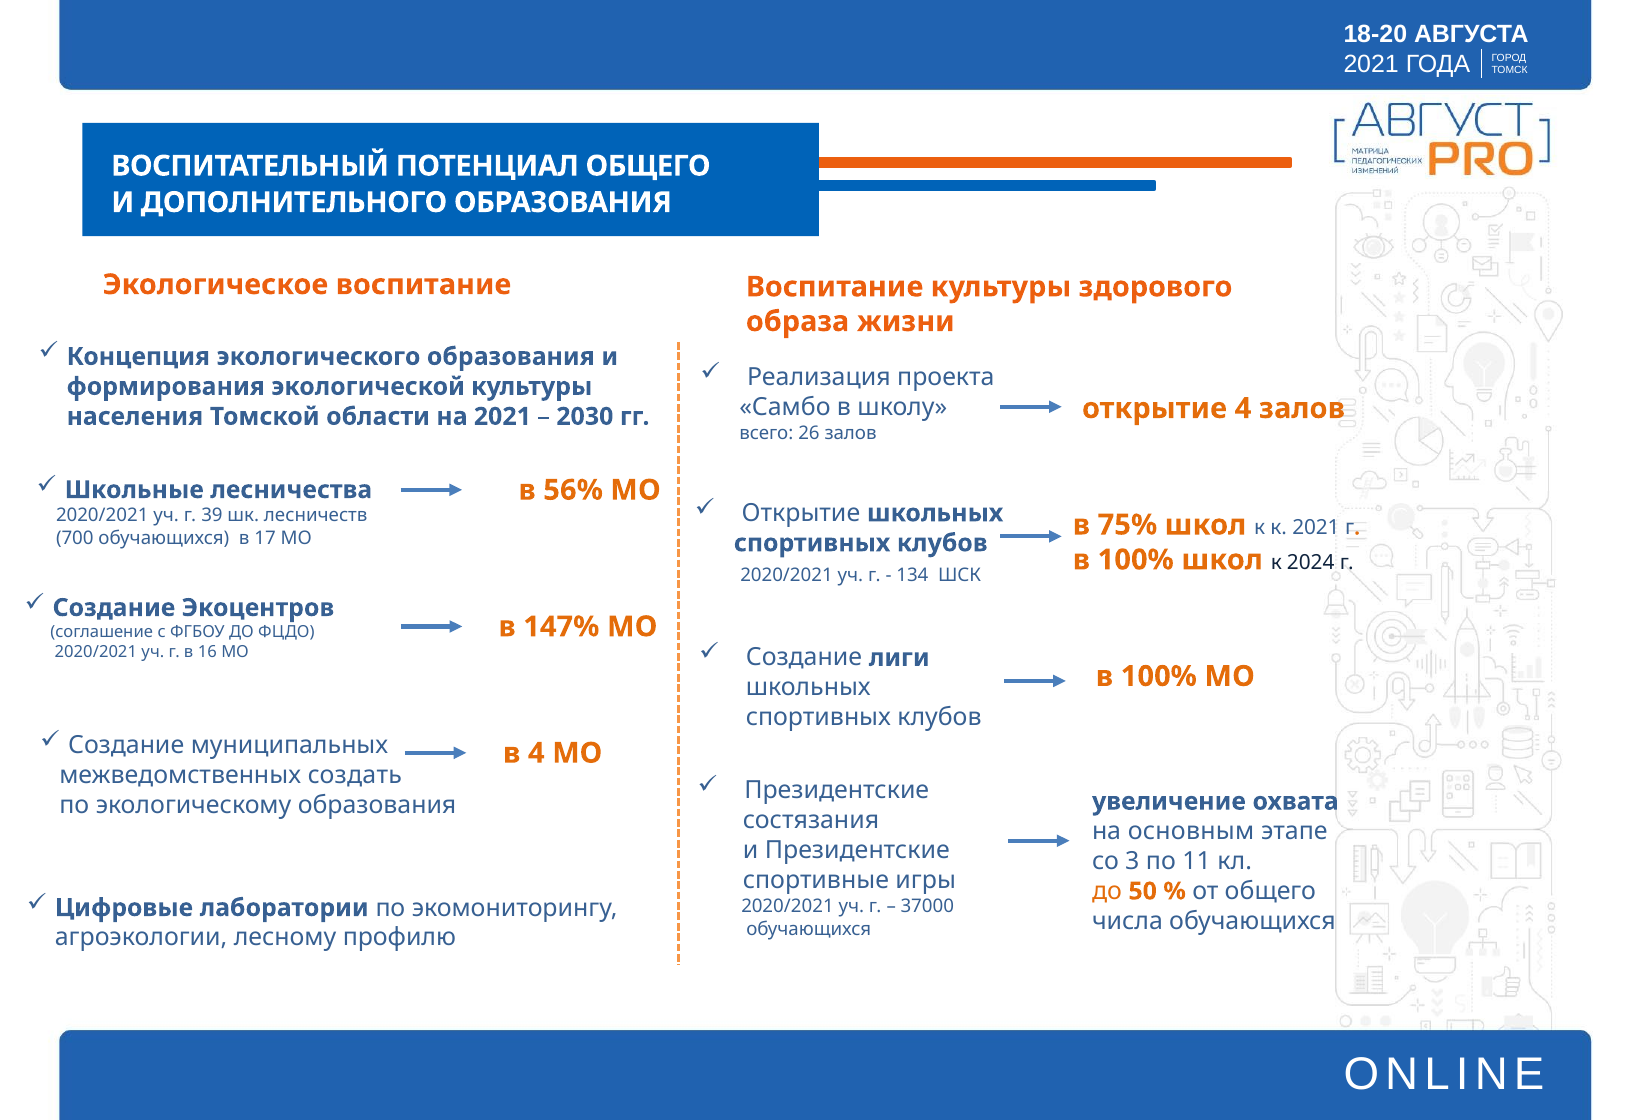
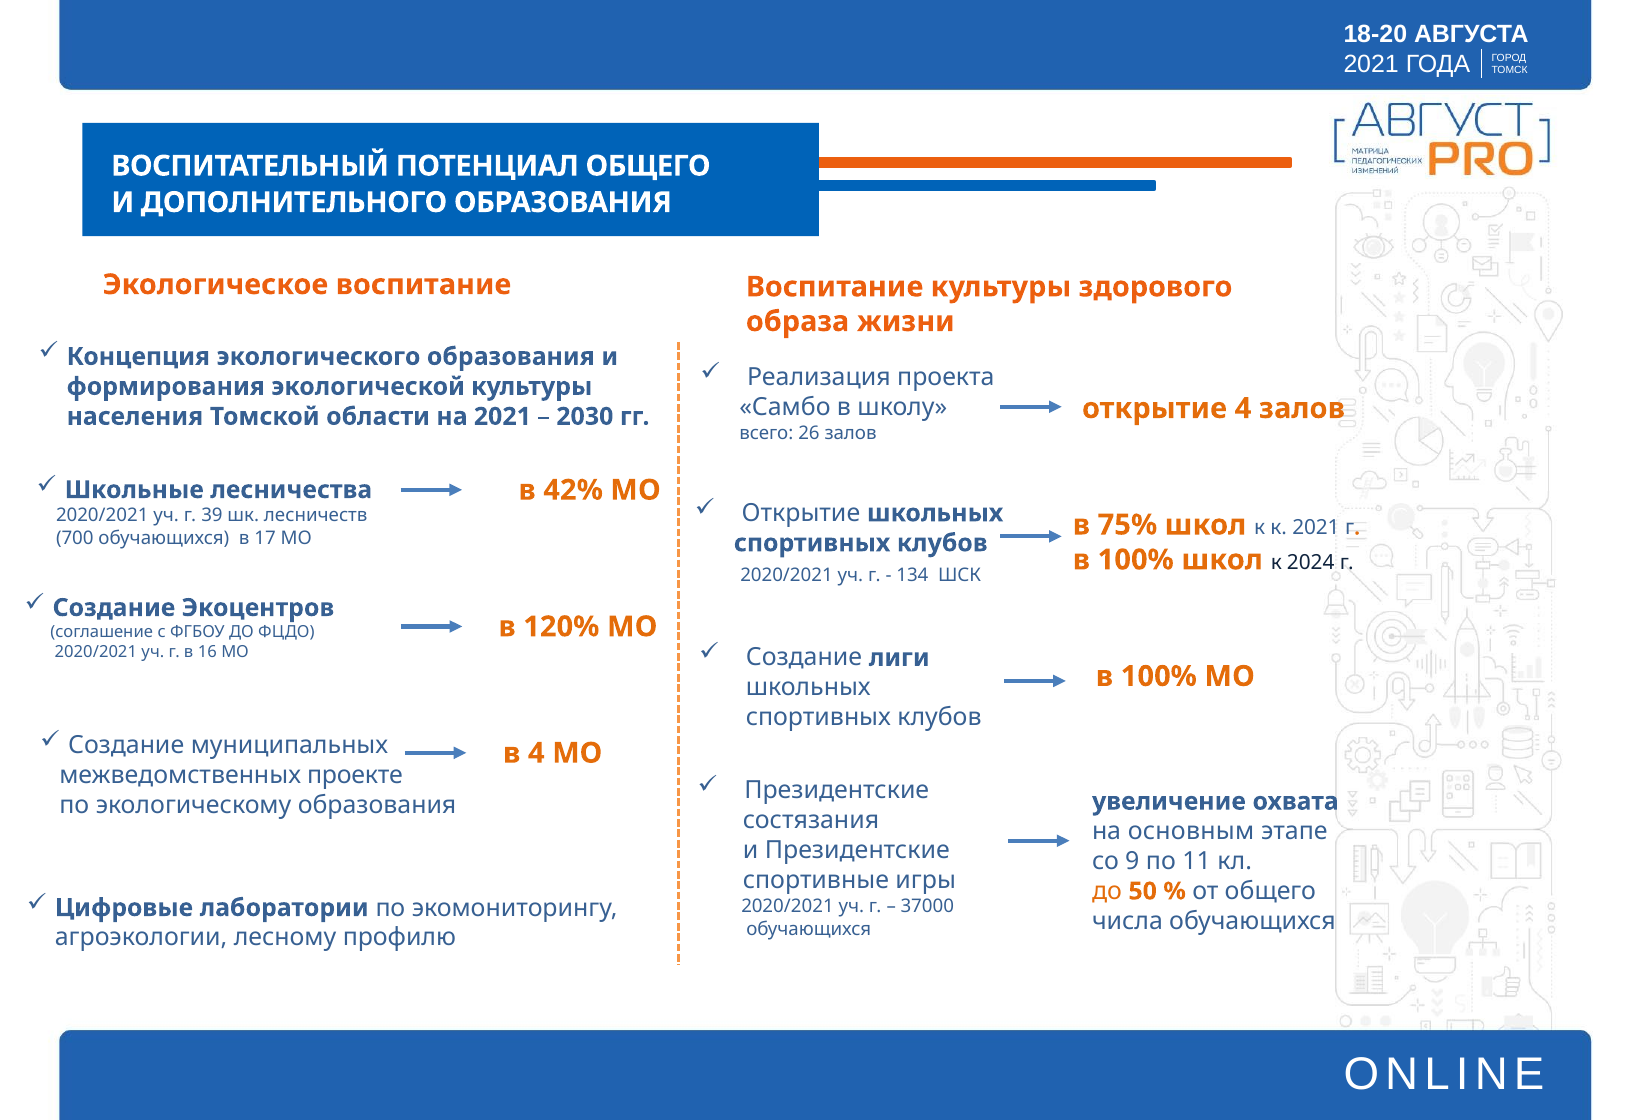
56%: 56% -> 42%
147%: 147% -> 120%
cоздать: cоздать -> проекте
3: 3 -> 9
